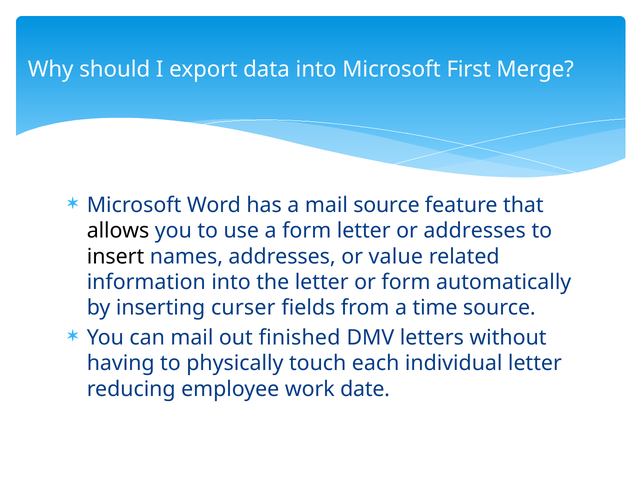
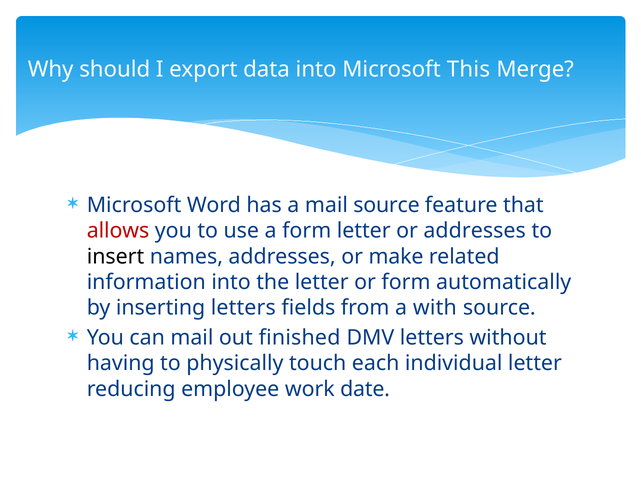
First: First -> This
allows colour: black -> red
value: value -> make
inserting curser: curser -> letters
time: time -> with
